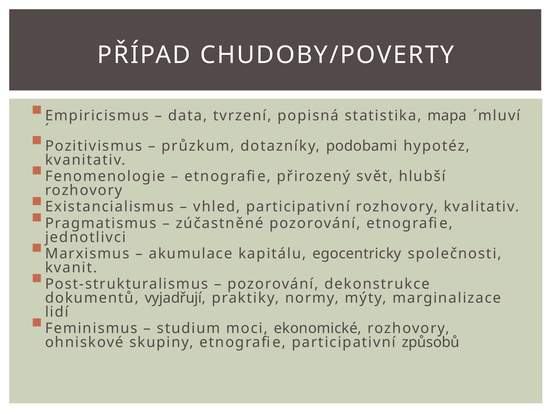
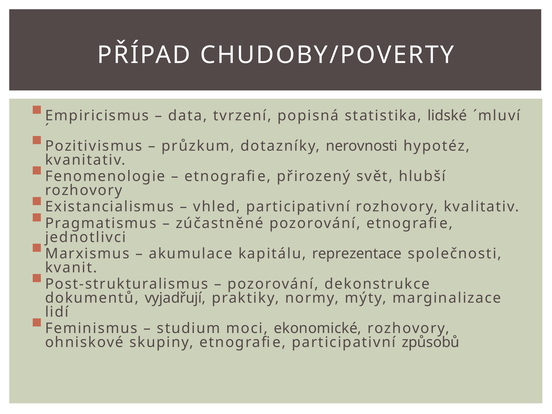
mapa: mapa -> lidské
podobami: podobami -> nerovnosti
egocentricky: egocentricky -> reprezentace
